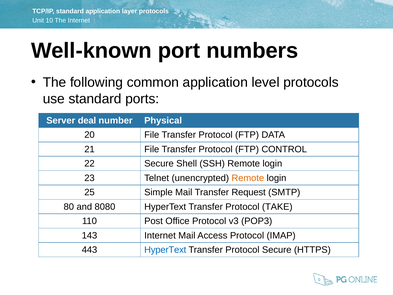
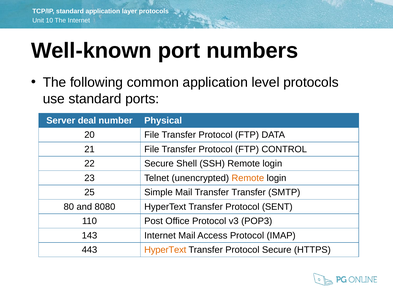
Transfer Request: Request -> Transfer
TAKE: TAKE -> SENT
HyperText at (165, 250) colour: blue -> orange
